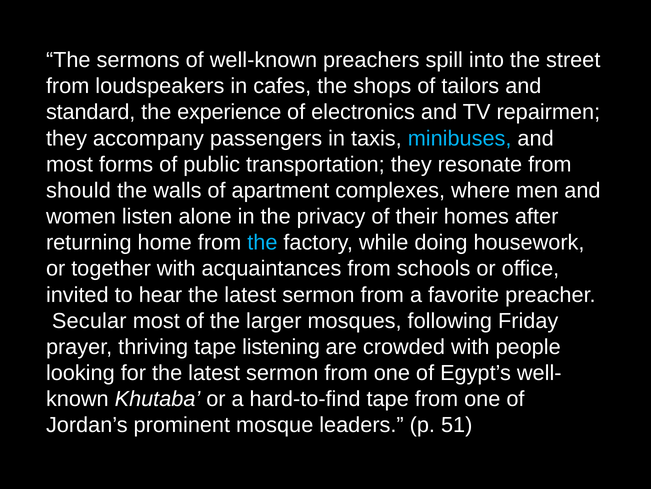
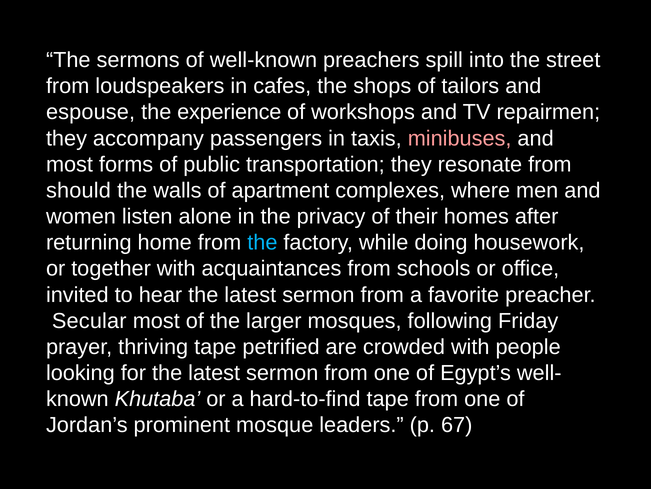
standard: standard -> espouse
electronics: electronics -> workshops
minibuses colour: light blue -> pink
listening: listening -> petrified
51: 51 -> 67
